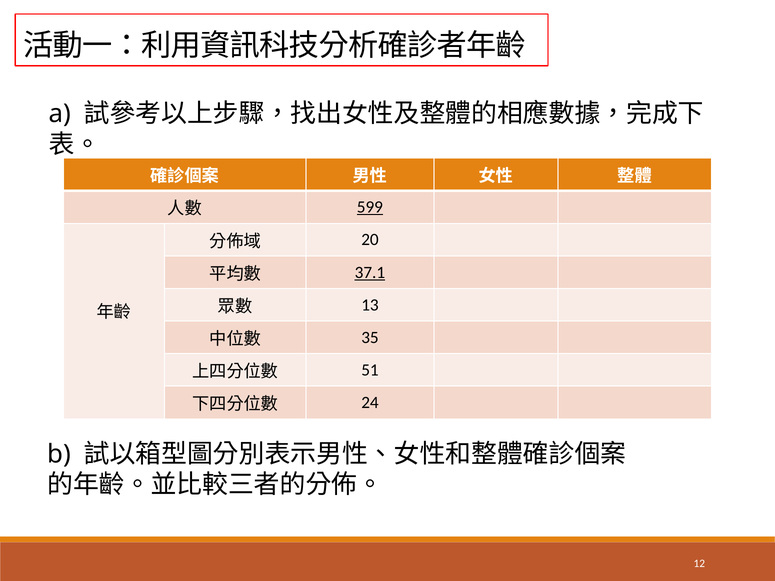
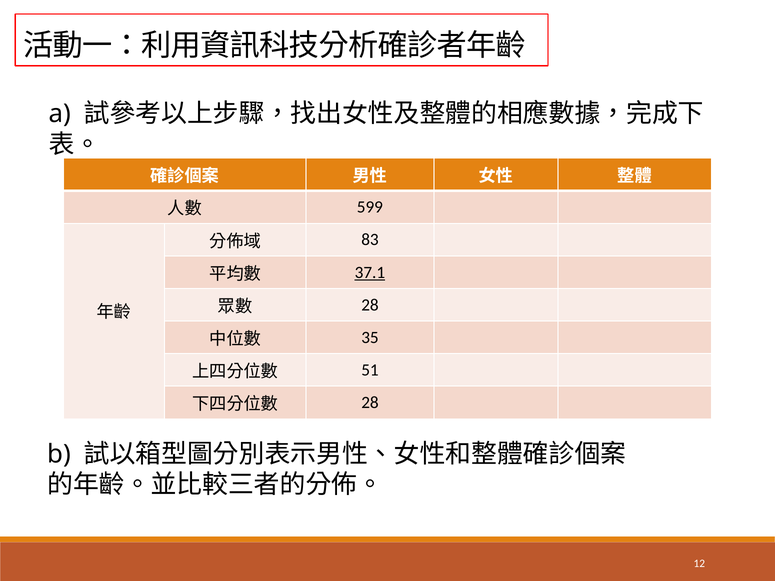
599 underline: present -> none
20: 20 -> 83
13 at (370, 305): 13 -> 28
24 at (370, 403): 24 -> 28
